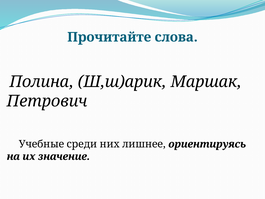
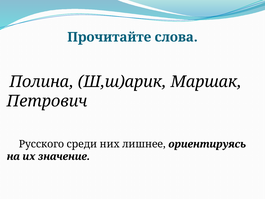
Учебные: Учебные -> Русского
